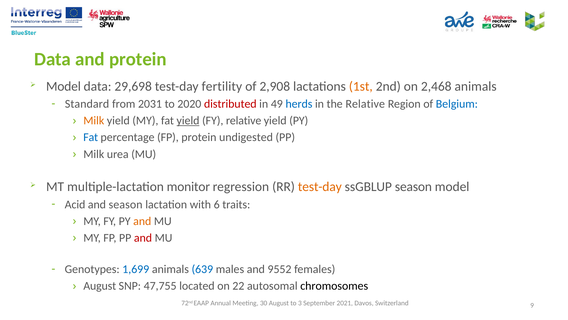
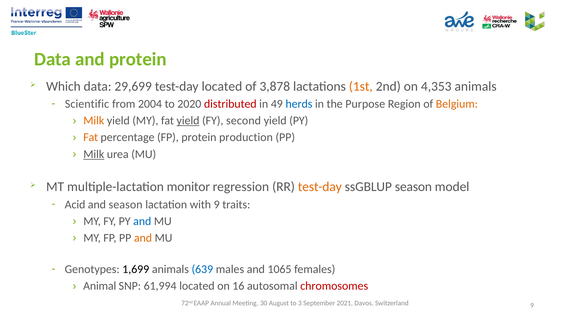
Model at (63, 86): Model -> Which
29,698: 29,698 -> 29,699
test-day fertility: fertility -> located
2,908: 2,908 -> 3,878
2,468: 2,468 -> 4,353
Standard: Standard -> Scientific
2031: 2031 -> 2004
the Relative: Relative -> Purpose
Belgium colour: blue -> orange
FY relative: relative -> second
Fat at (91, 137) colour: blue -> orange
undigested: undigested -> production
Milk at (94, 154) underline: none -> present
with 6: 6 -> 9
and at (142, 221) colour: orange -> blue
and at (143, 238) colour: red -> orange
1,699 colour: blue -> black
9552: 9552 -> 1065
August at (100, 286): August -> Animal
47,755: 47,755 -> 61,994
22: 22 -> 16
chromosomes colour: black -> red
